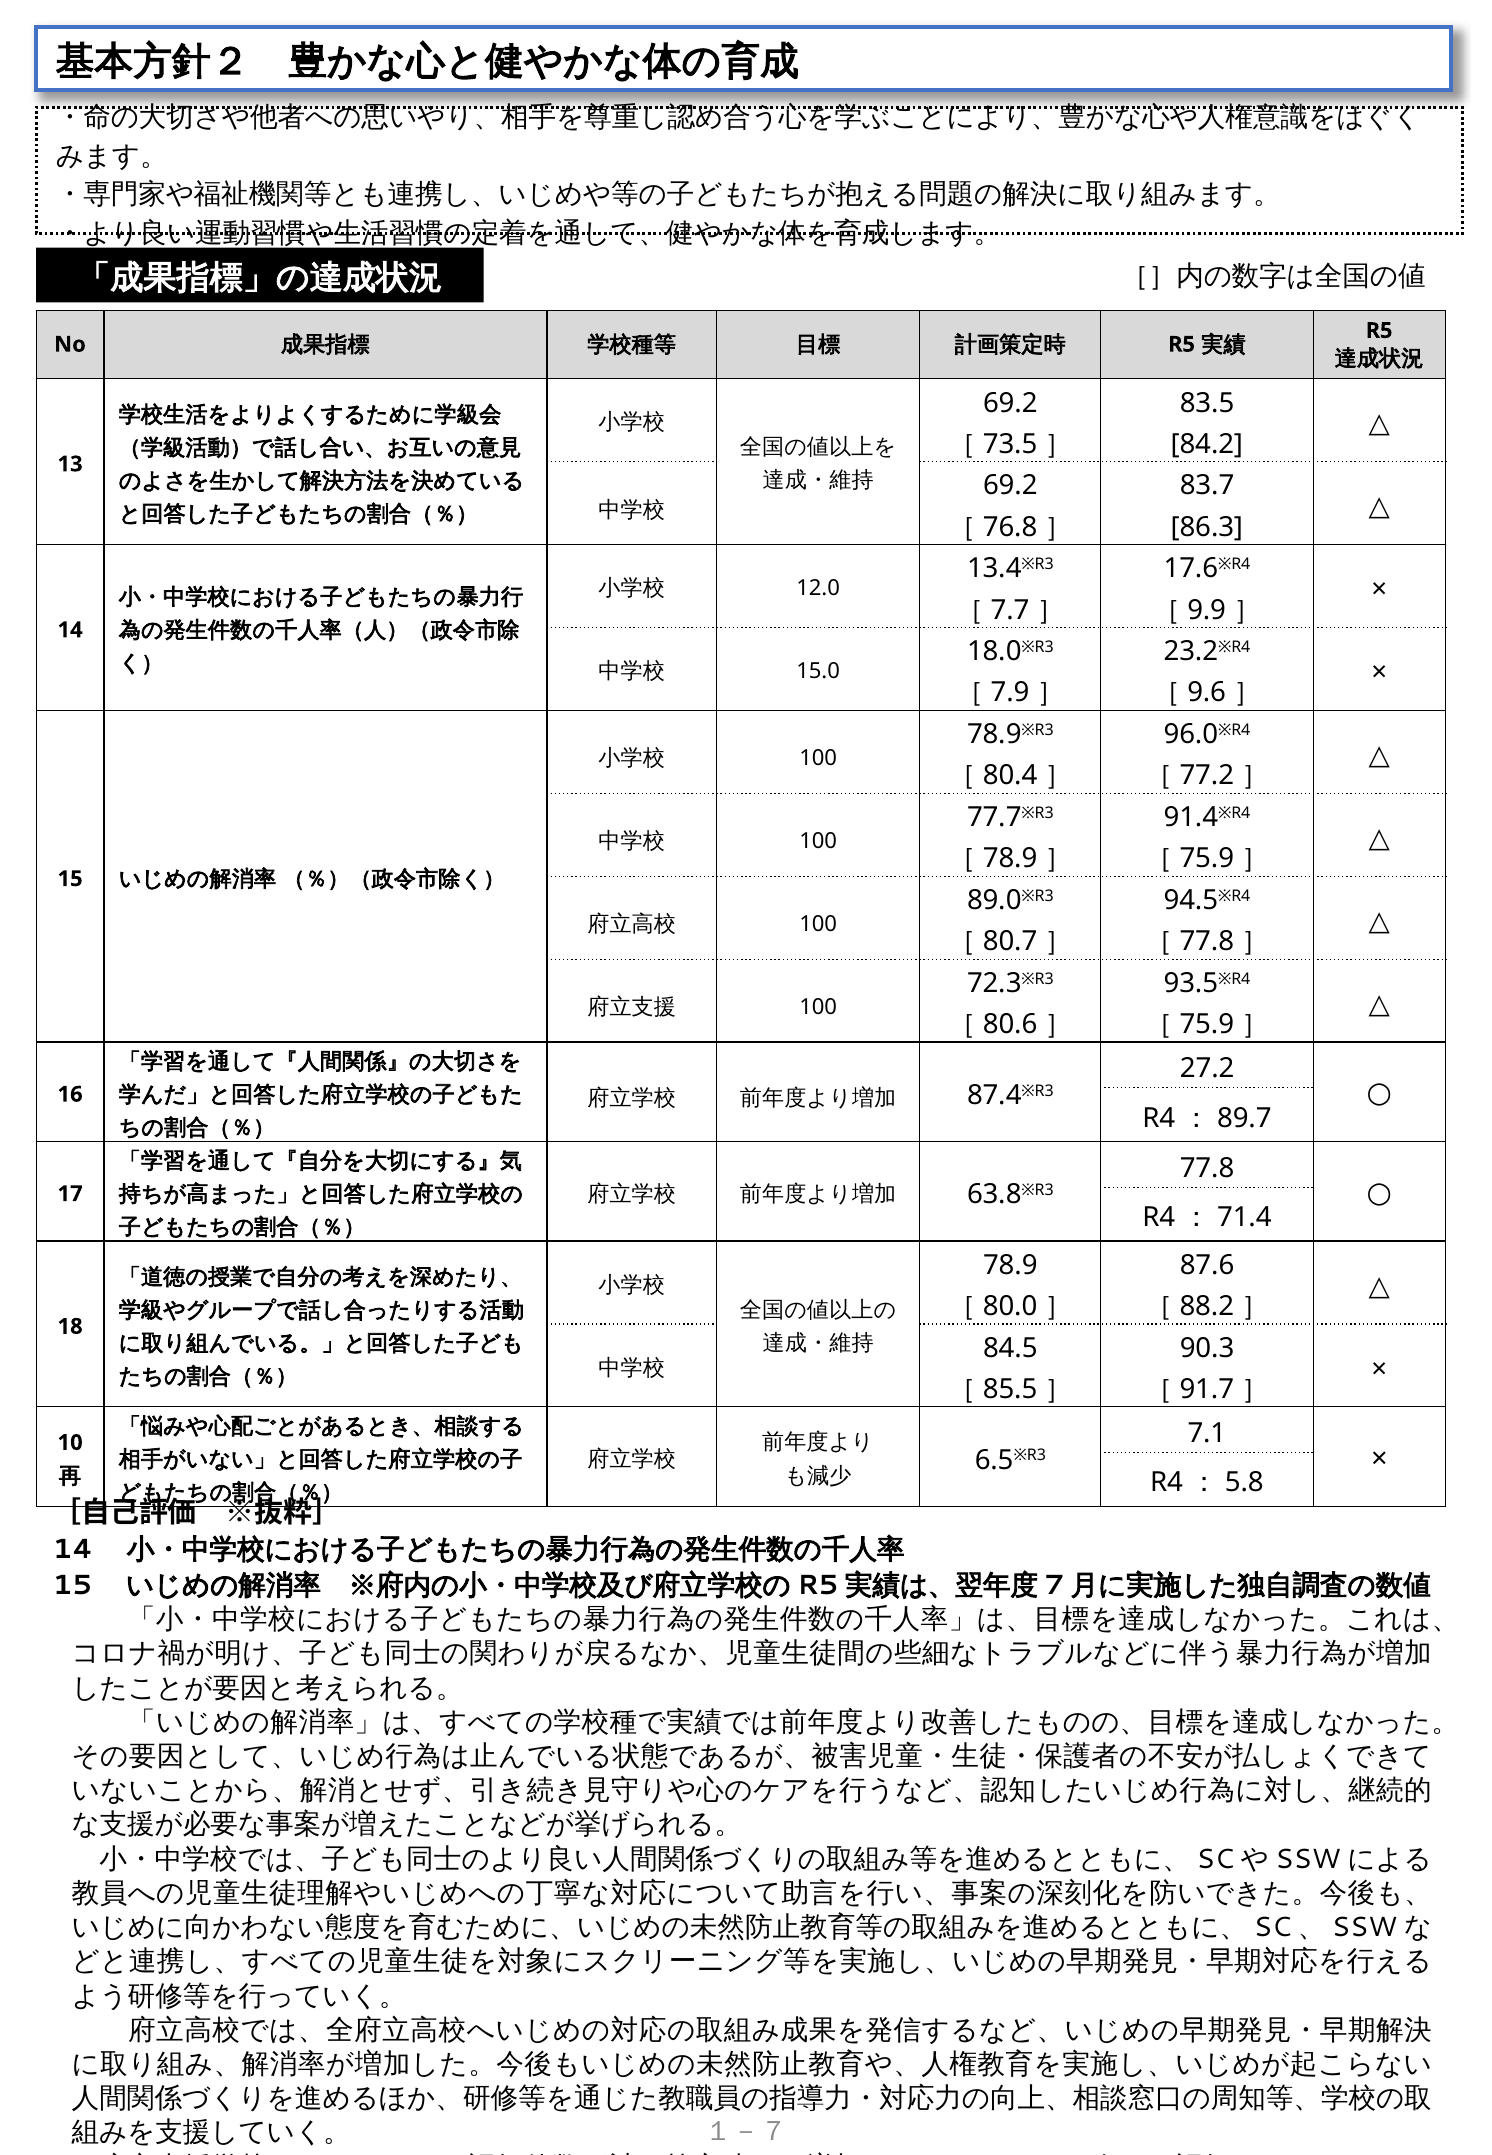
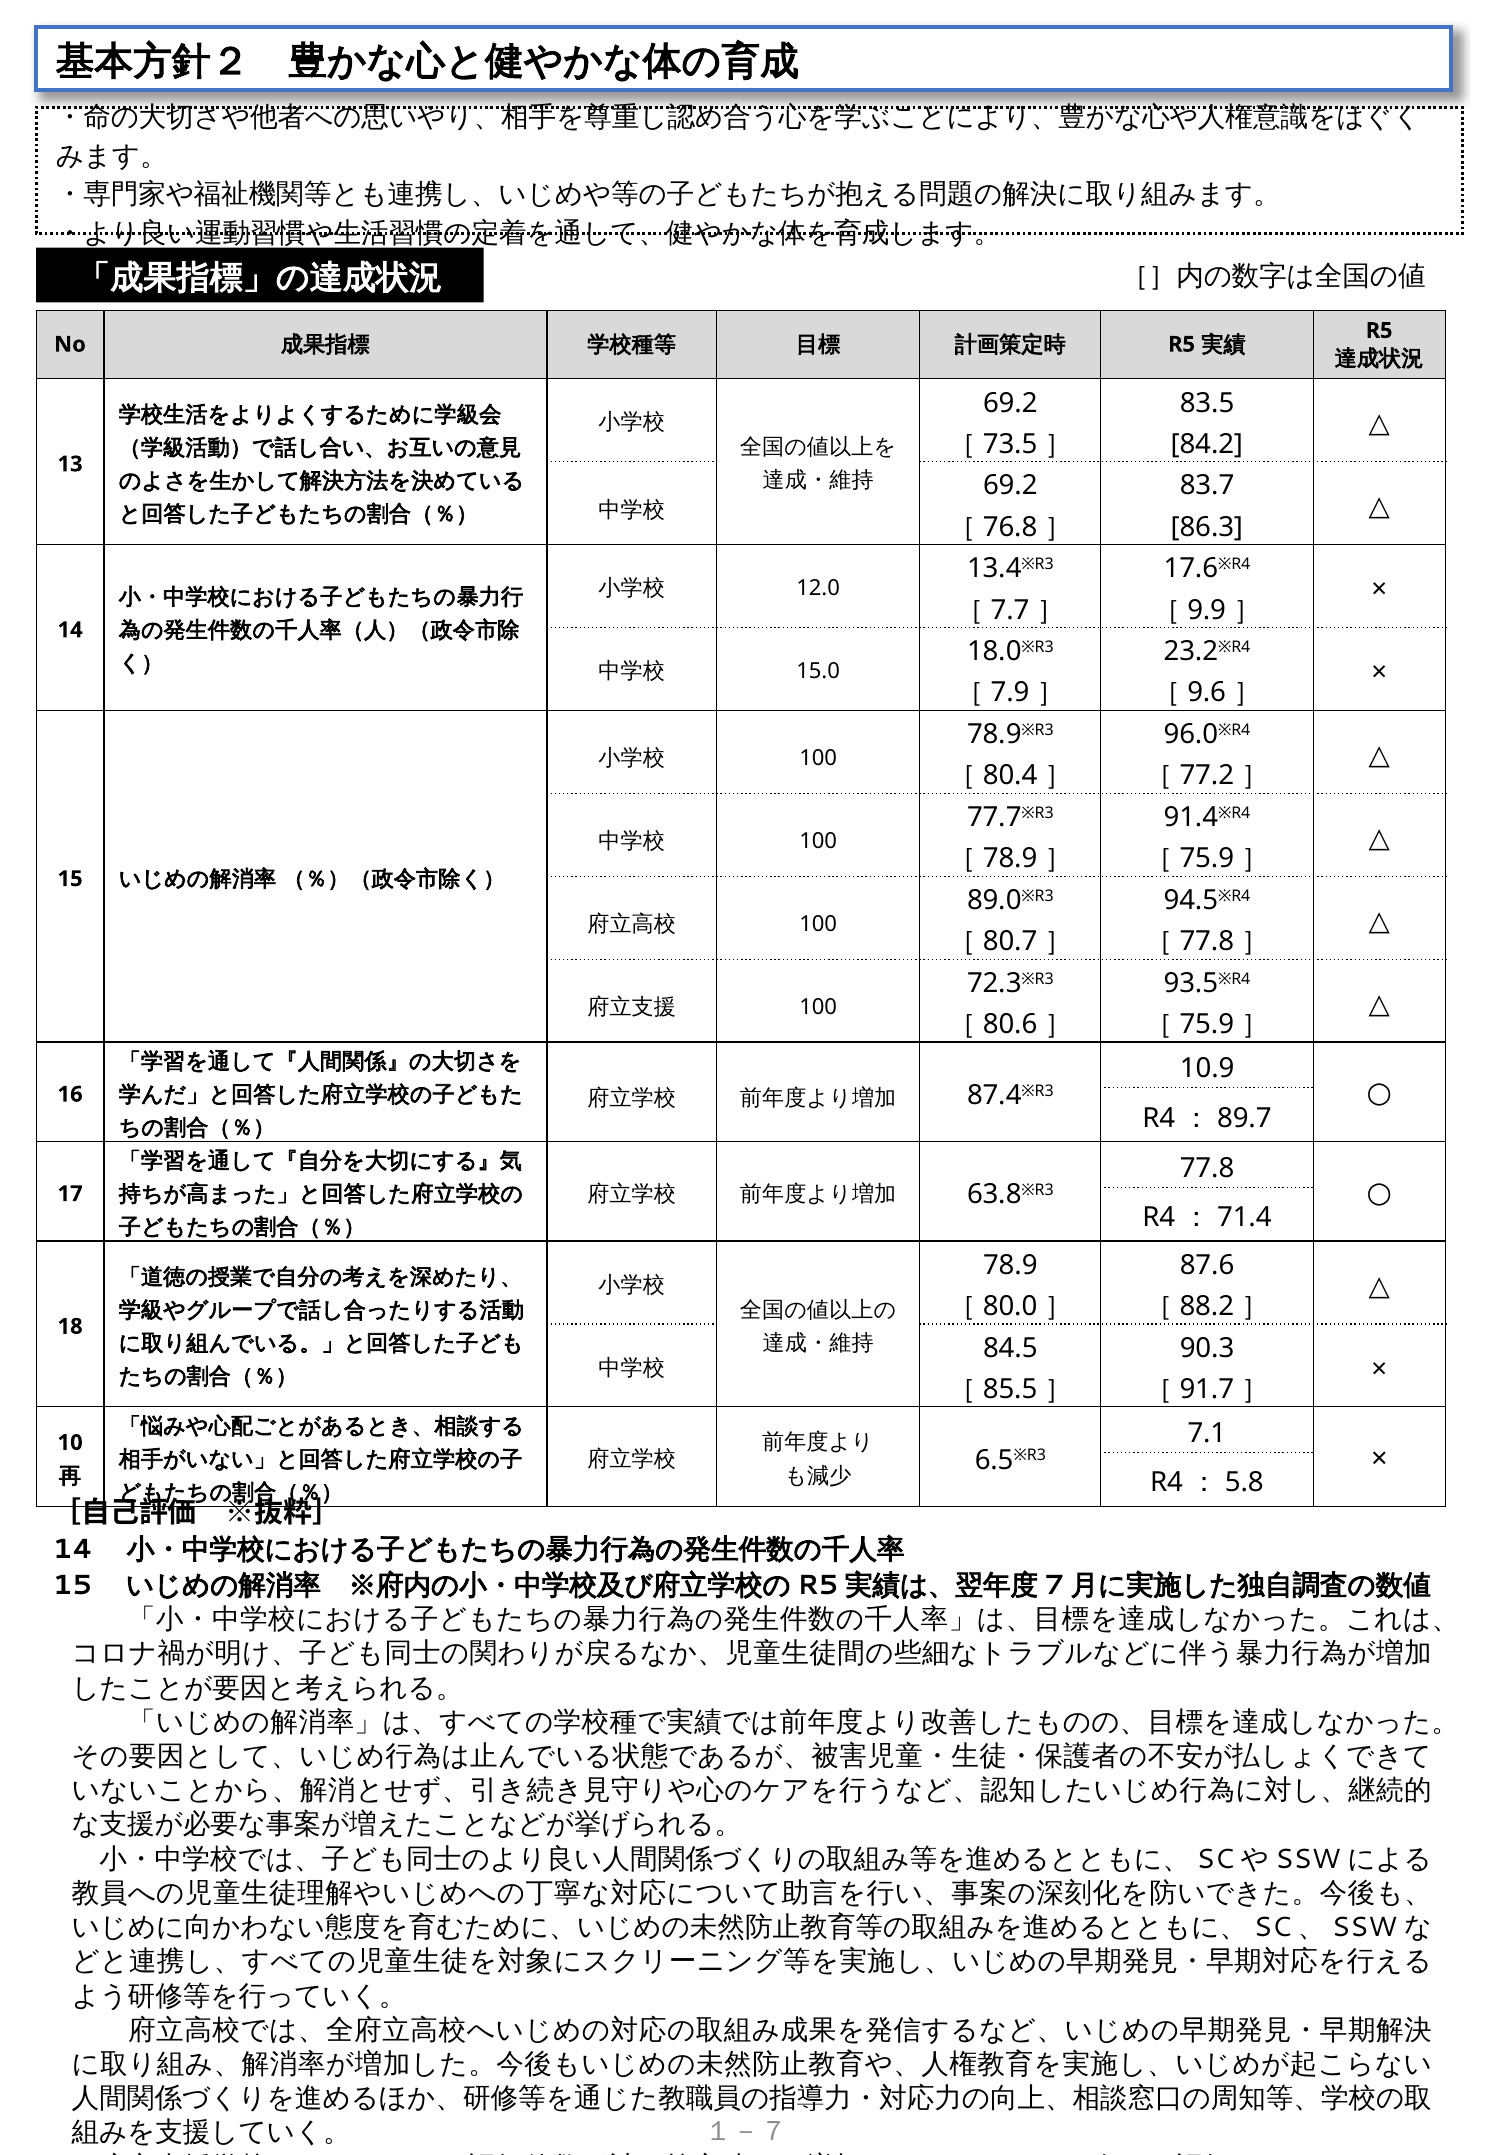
27.2: 27.2 -> 10.9
